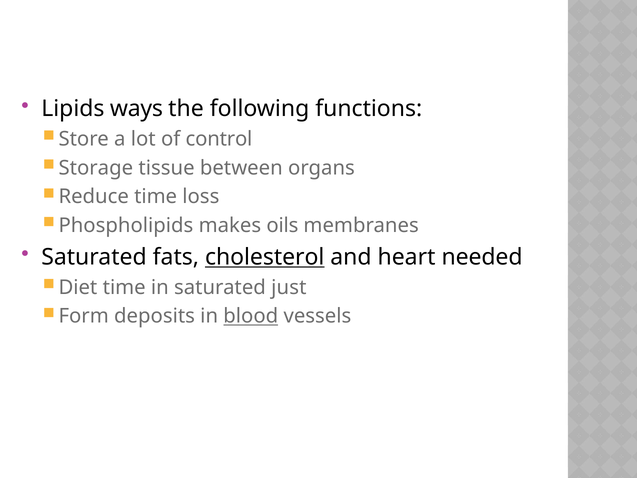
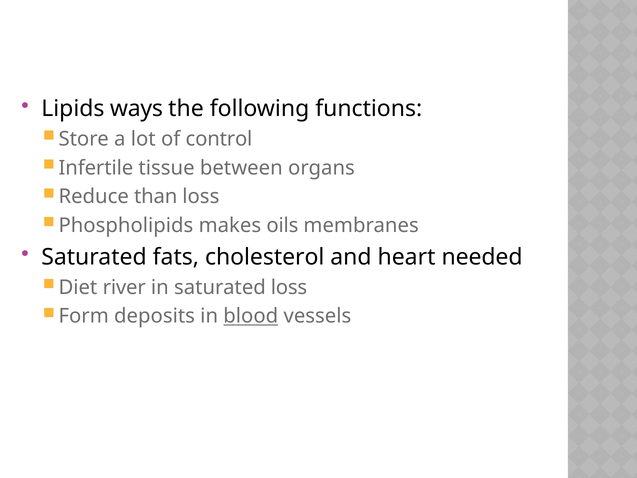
Storage: Storage -> Infertile
Reduce time: time -> than
cholesterol underline: present -> none
Diet time: time -> river
saturated just: just -> loss
